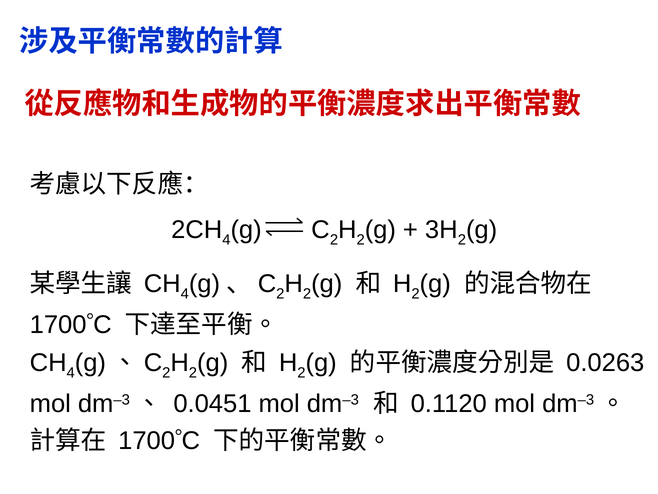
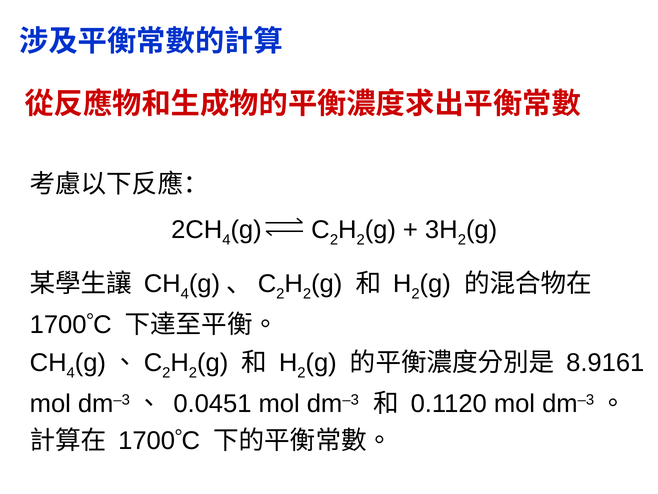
0.0263: 0.0263 -> 8.9161
